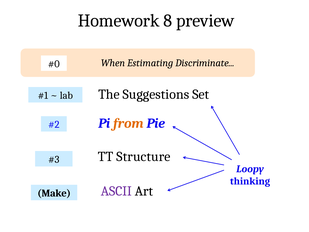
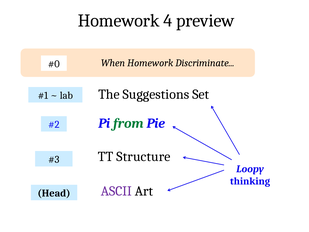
8: 8 -> 4
When Estimating: Estimating -> Homework
from colour: orange -> green
Make: Make -> Head
